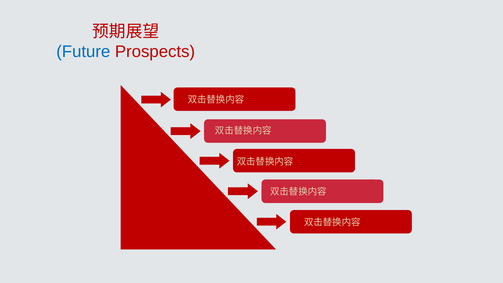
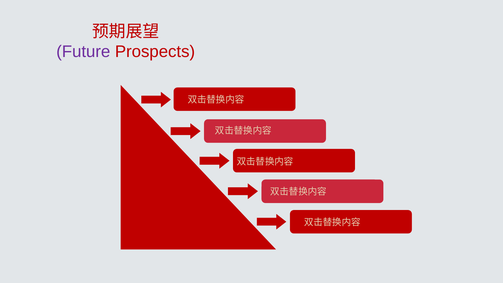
Future colour: blue -> purple
